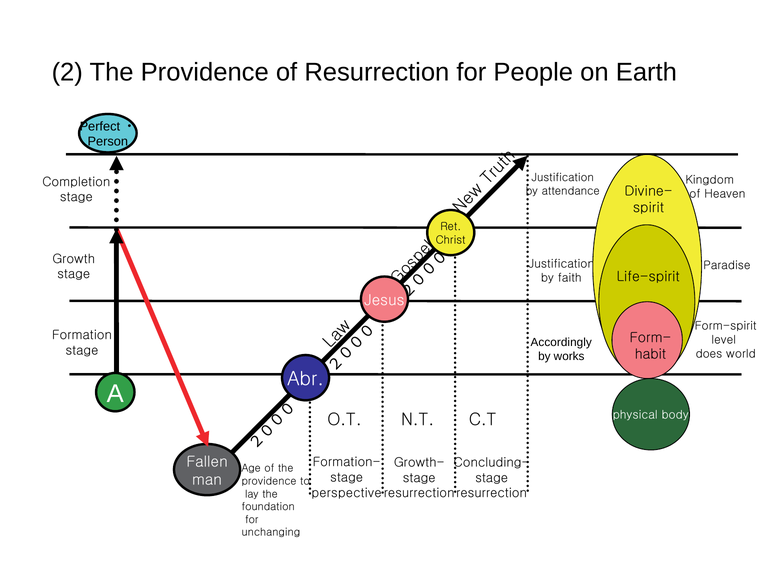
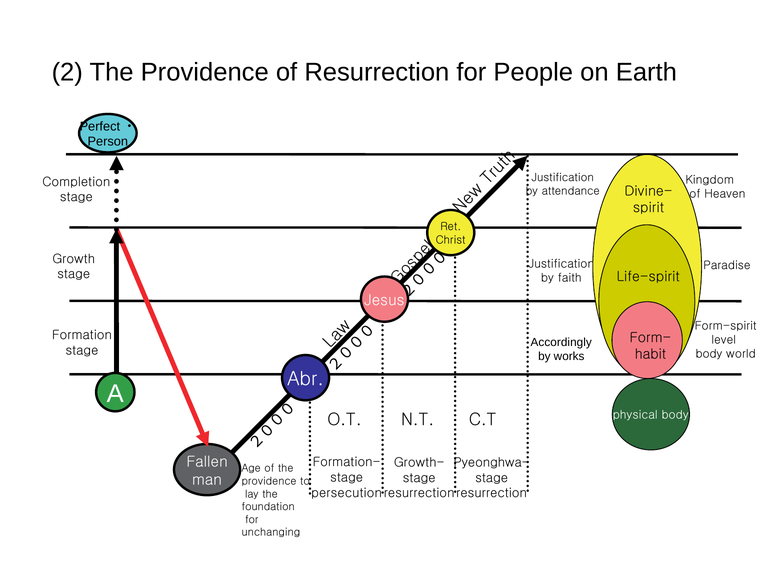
does at (709, 354): does -> body
Concluding-: Concluding- -> Pyeonghwa-
perspective: perspective -> persecution
